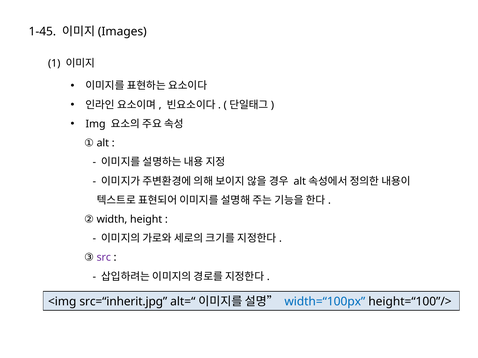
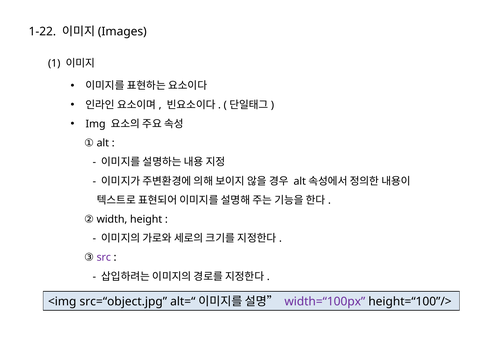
1-45: 1-45 -> 1-22
src=“inherit.jpg: src=“inherit.jpg -> src=“object.jpg
width=“100px colour: blue -> purple
